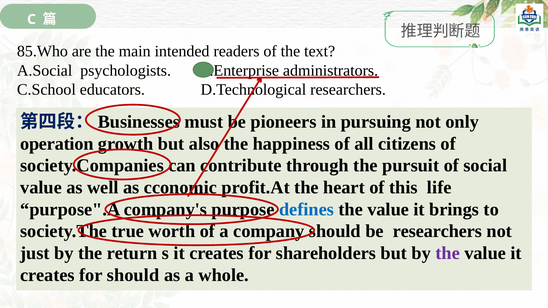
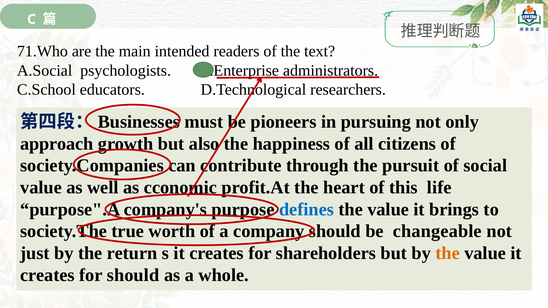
85.Who: 85.Who -> 71.Who
operation: operation -> approach
be researchers: researchers -> changeable
the at (448, 253) colour: purple -> orange
